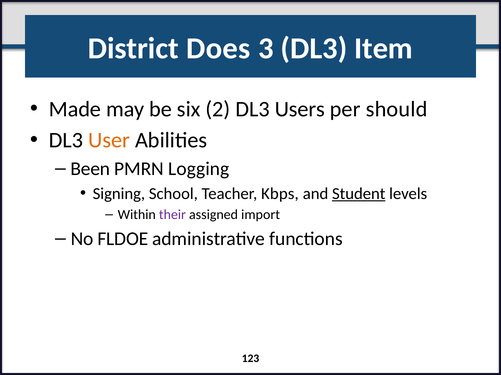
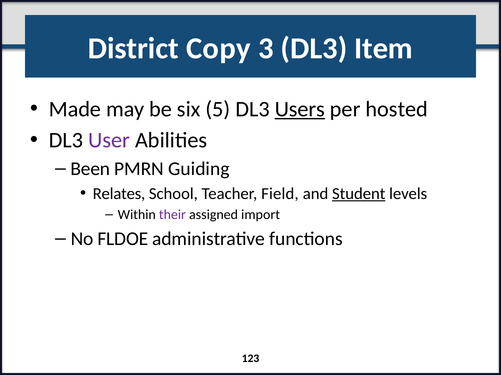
Does: Does -> Copy
2: 2 -> 5
Users underline: none -> present
should: should -> hosted
User colour: orange -> purple
Logging: Logging -> Guiding
Signing: Signing -> Relates
Kbps: Kbps -> Field
